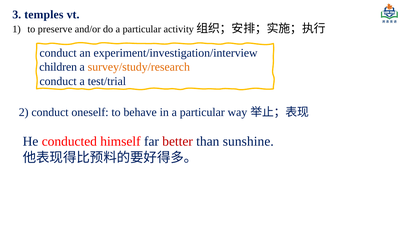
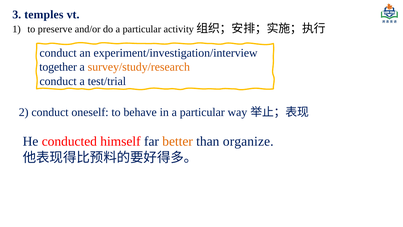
children: children -> together
better colour: red -> orange
sunshine: sunshine -> organize
